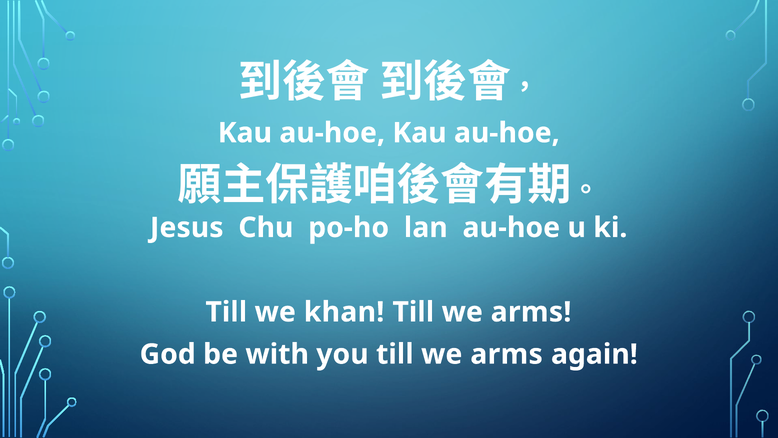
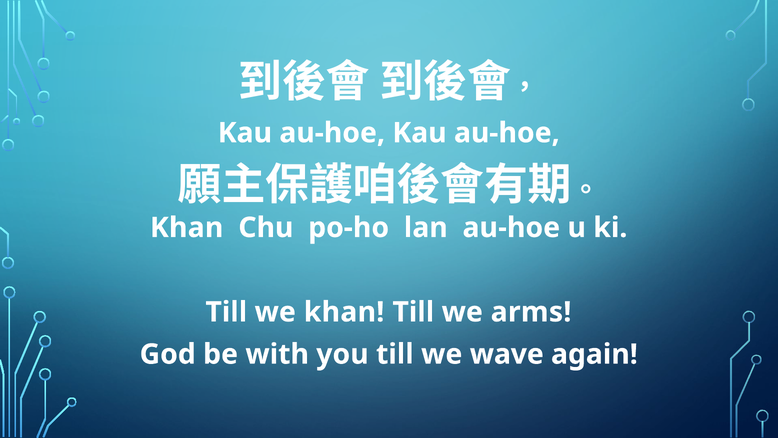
Jesus at (187, 227): Jesus -> Khan
you till we arms: arms -> wave
